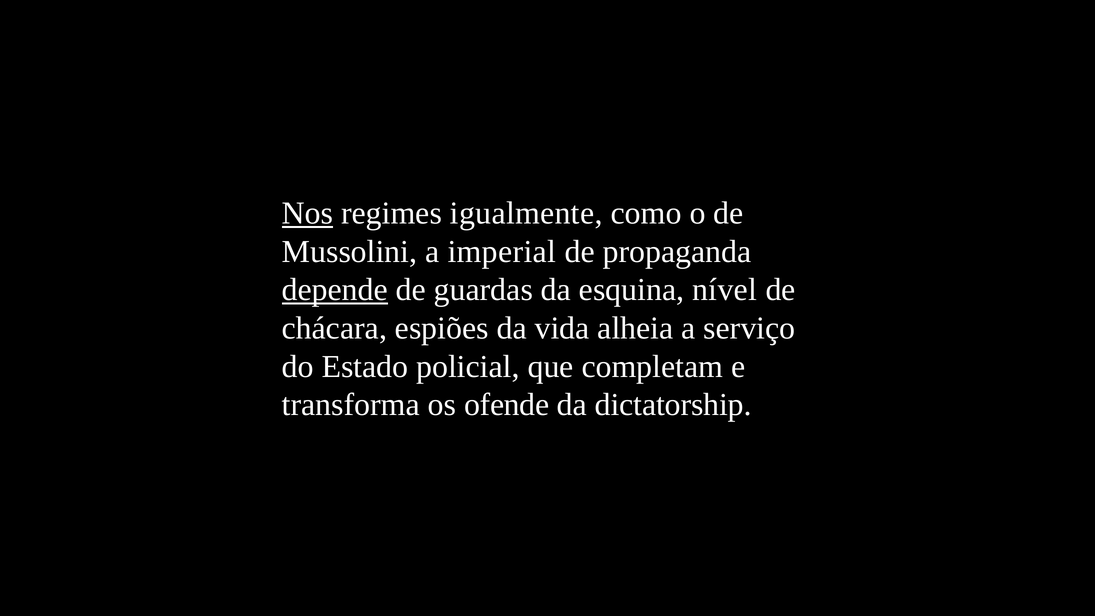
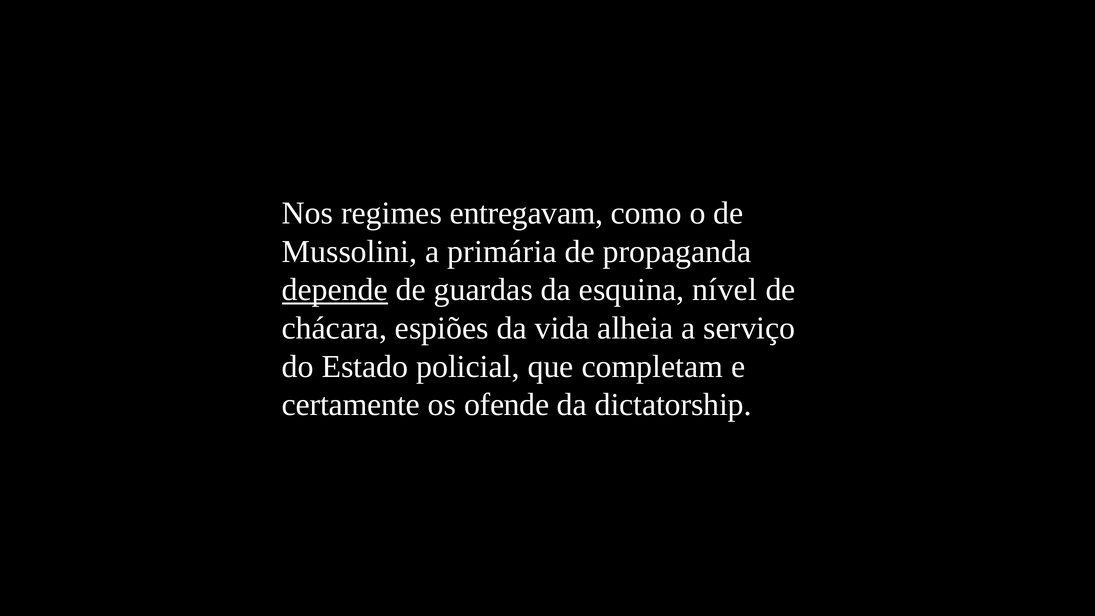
Nos underline: present -> none
igualmente: igualmente -> entregavam
imperial: imperial -> primária
transforma: transforma -> certamente
